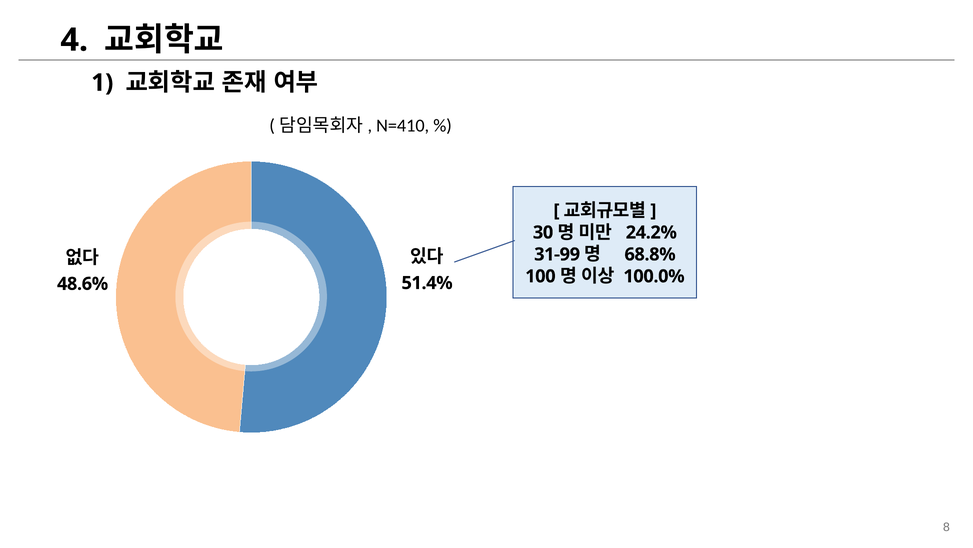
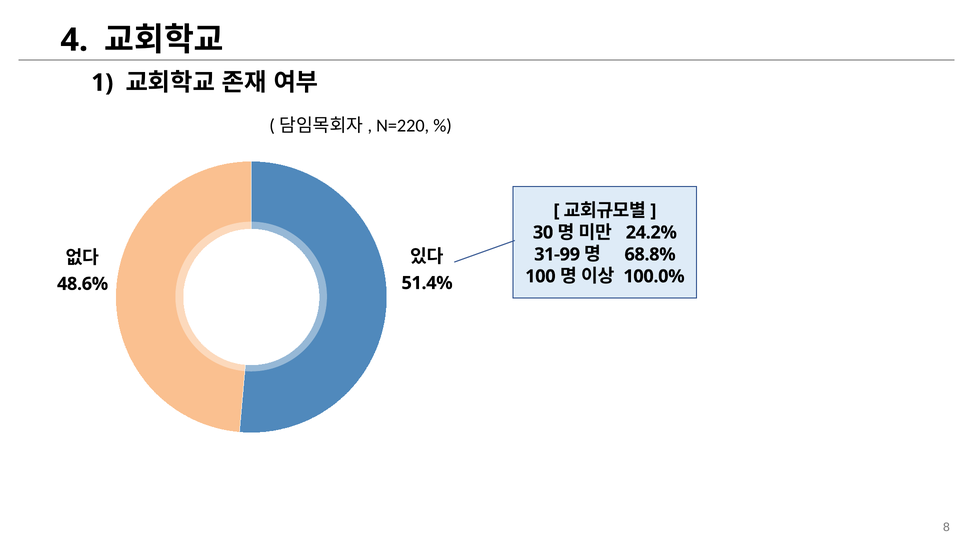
N=410: N=410 -> N=220
